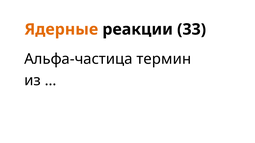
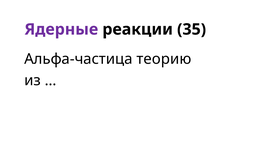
Ядерные colour: orange -> purple
33: 33 -> 35
термин: термин -> теорию
